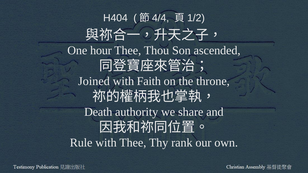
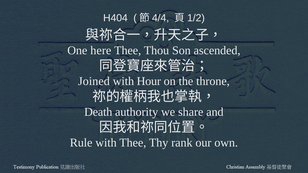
hour: hour -> here
Faith: Faith -> Hour
